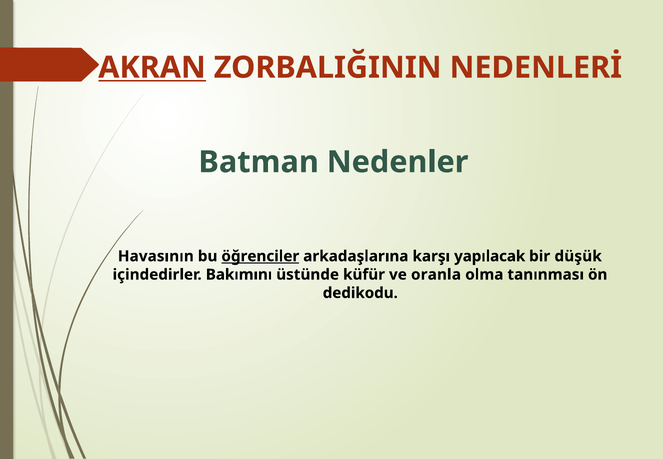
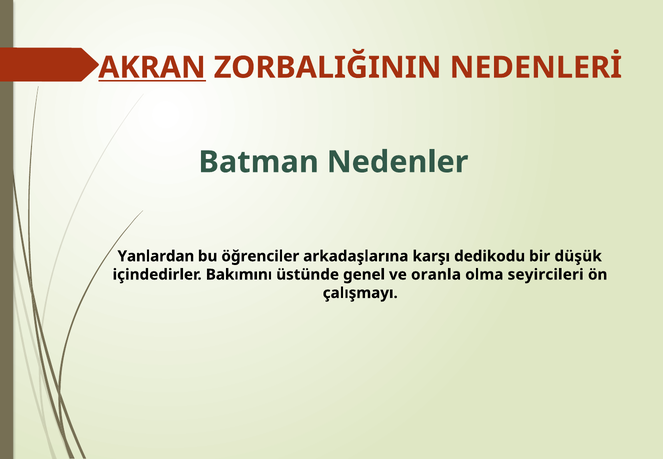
Havasının: Havasının -> Yanlardan
öğrenciler underline: present -> none
yapılacak: yapılacak -> dedikodu
küfür: küfür -> genel
tanınması: tanınması -> seyircileri
dedikodu: dedikodu -> çalışmayı
